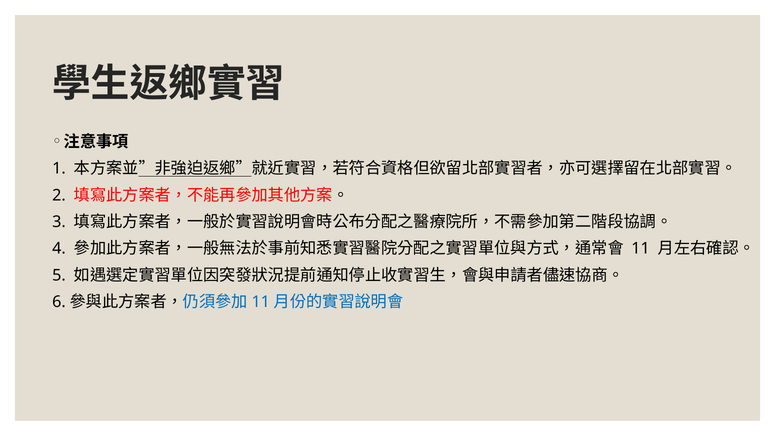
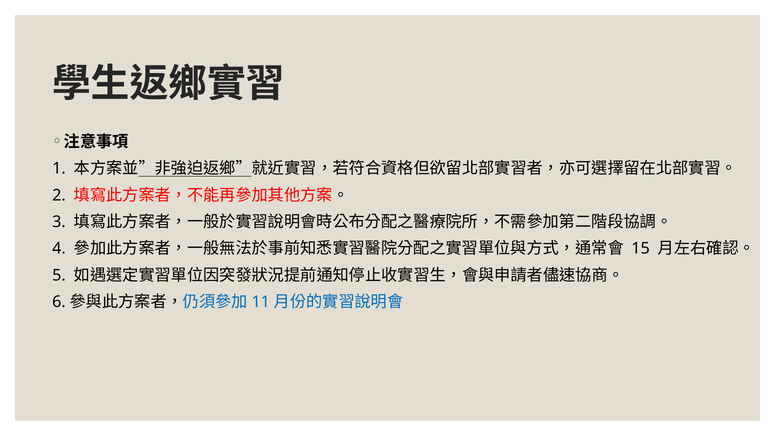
11 at (641, 249): 11 -> 15
